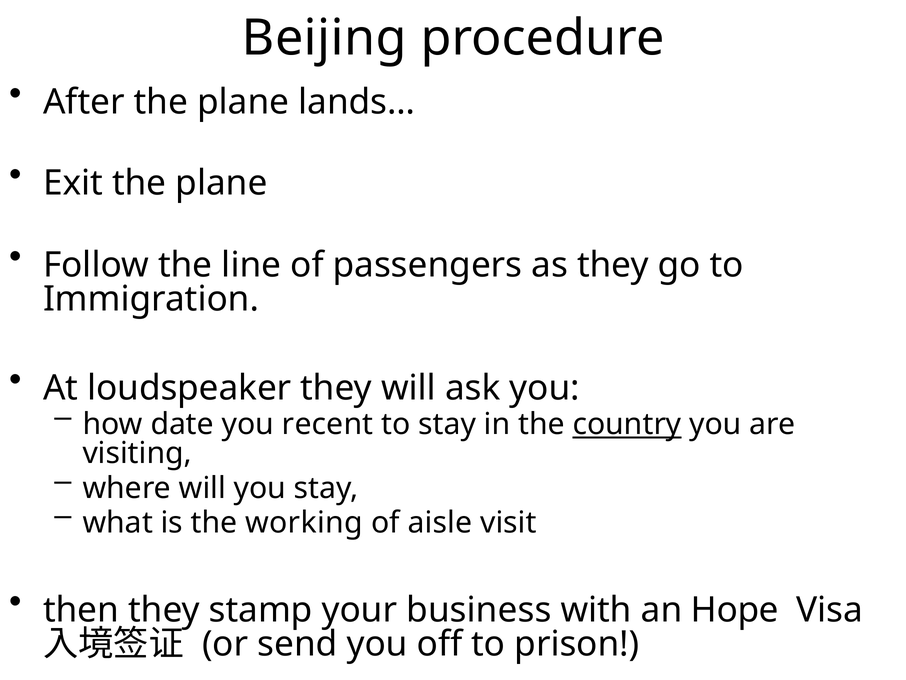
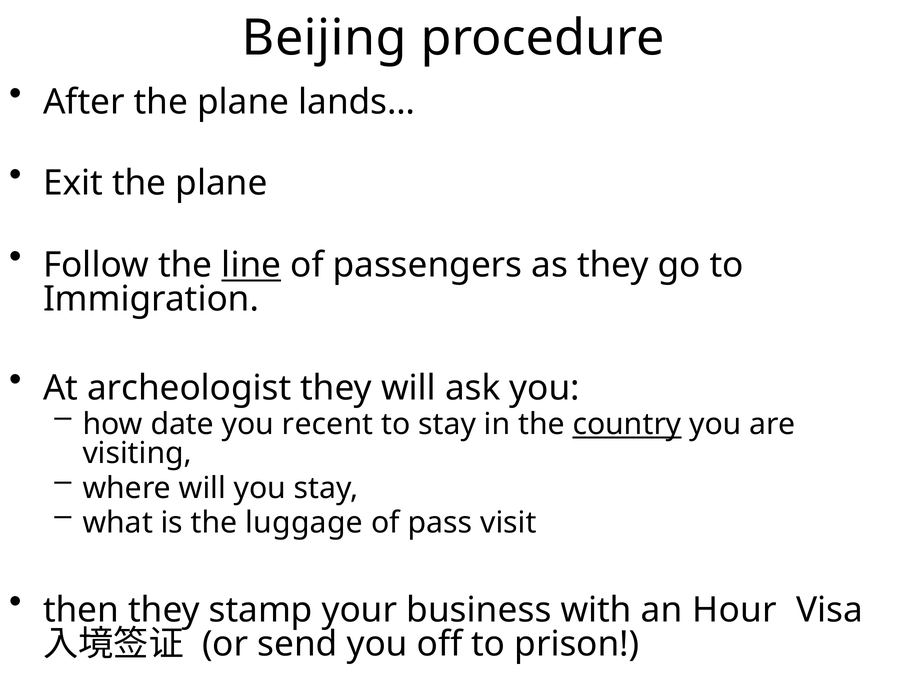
line underline: none -> present
loudspeaker: loudspeaker -> archeologist
working: working -> luggage
aisle: aisle -> pass
Hope: Hope -> Hour
